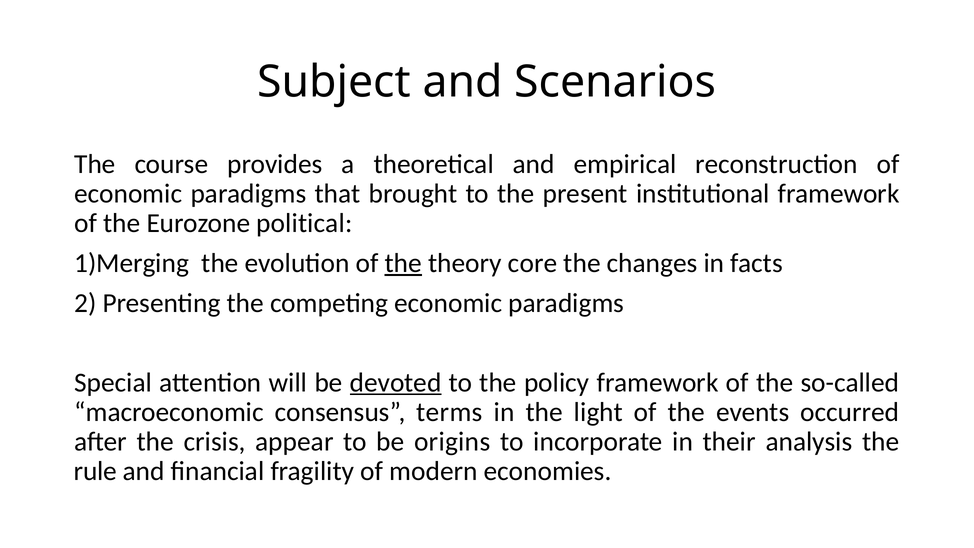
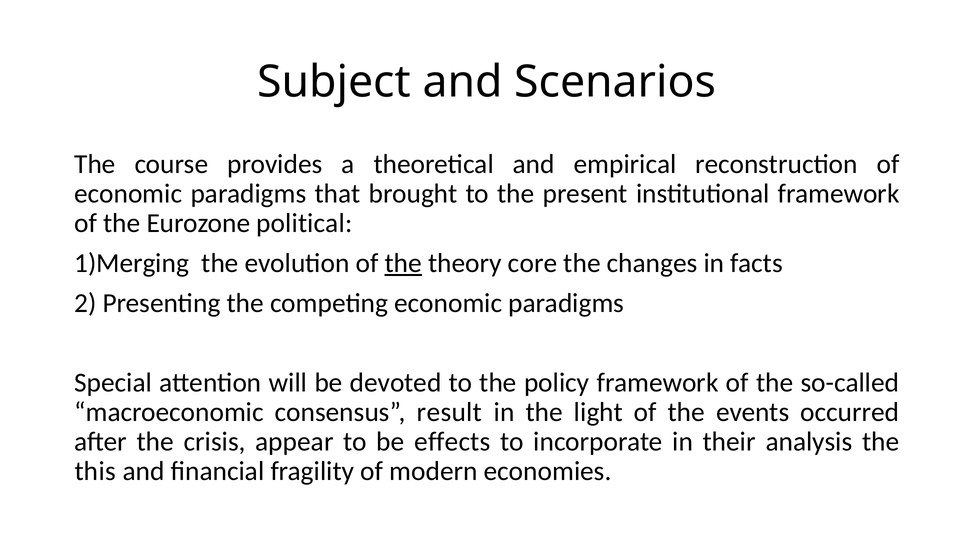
devoted underline: present -> none
terms: terms -> result
origins: origins -> effects
rule: rule -> this
